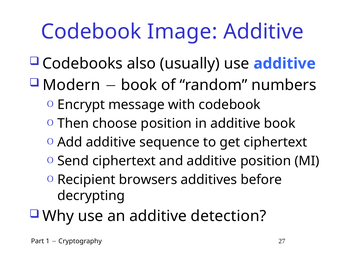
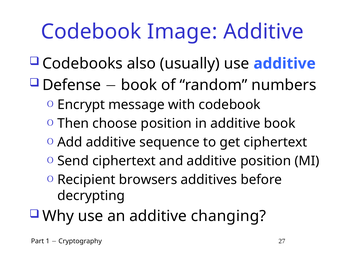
Modern: Modern -> Defense
detection: detection -> changing
